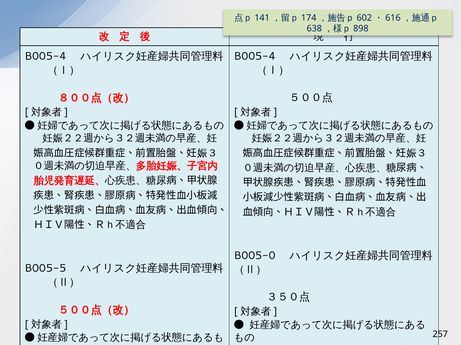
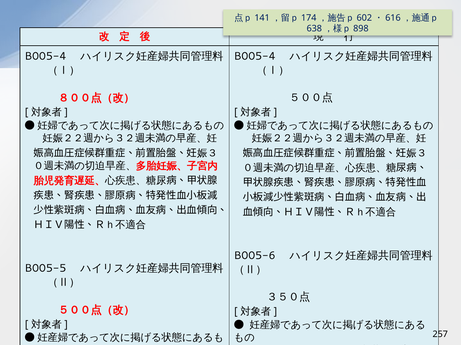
B005-0: B005-0 -> B005-6
